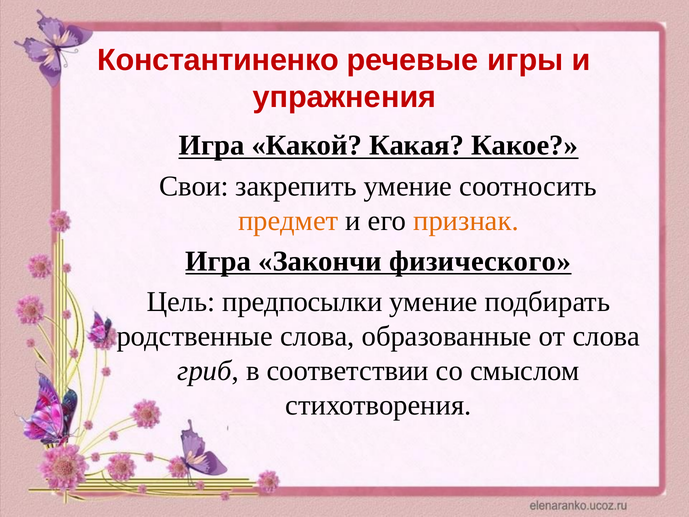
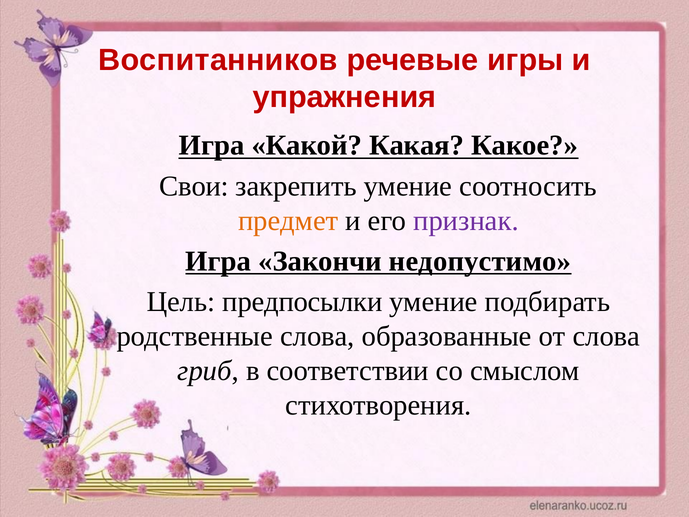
Константиненко: Константиненко -> Воспитанников
признак colour: orange -> purple
физического: физического -> недопустимо
